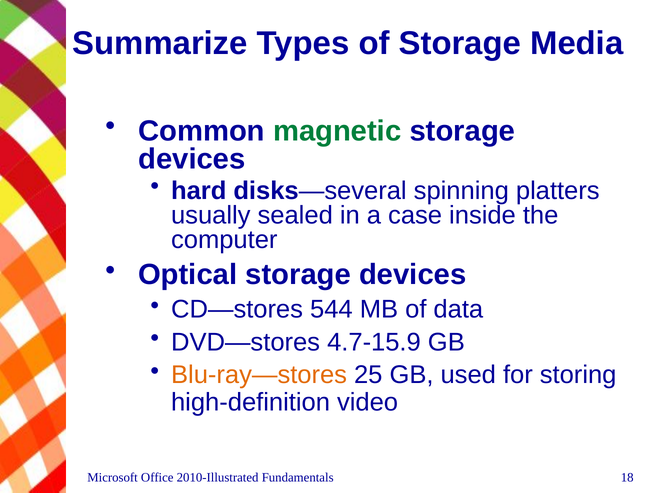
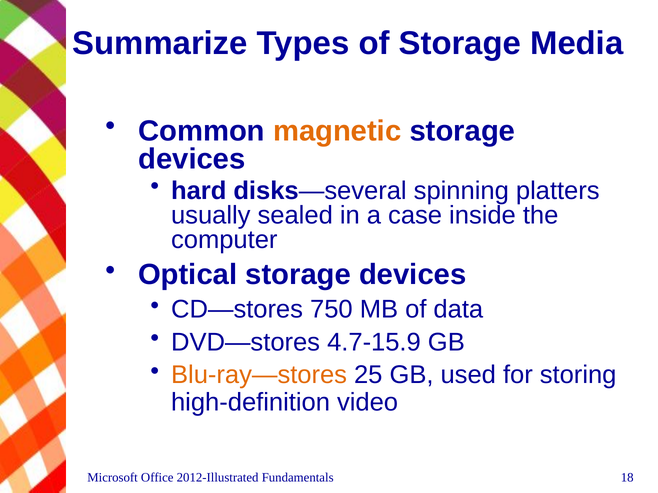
magnetic colour: green -> orange
544: 544 -> 750
2010-Illustrated: 2010-Illustrated -> 2012-Illustrated
